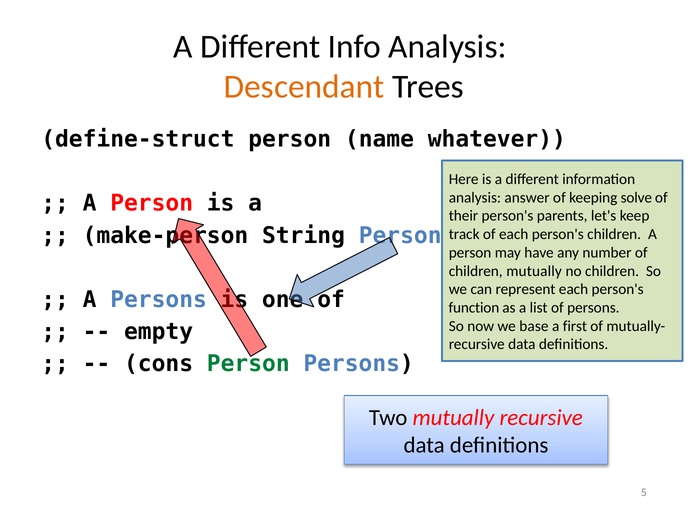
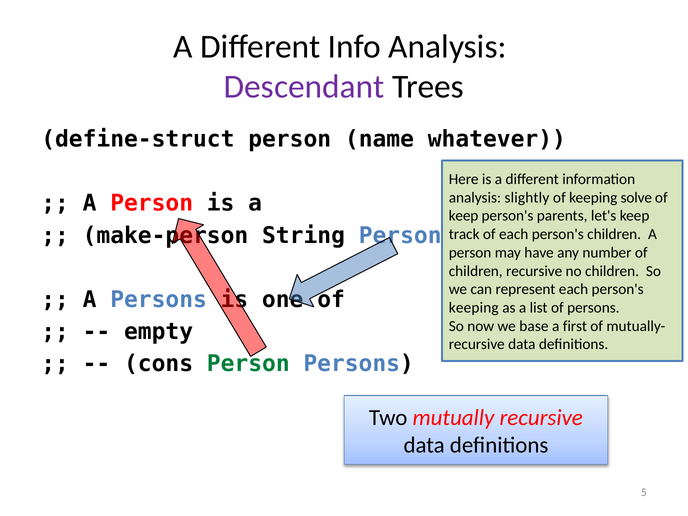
Descendant colour: orange -> purple
answer: answer -> slightly
their at (463, 216): their -> keep
children mutually: mutually -> recursive
function at (474, 308): function -> keeping
